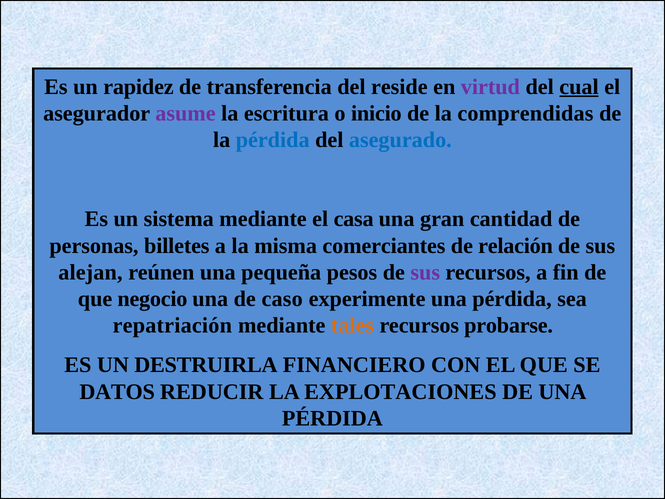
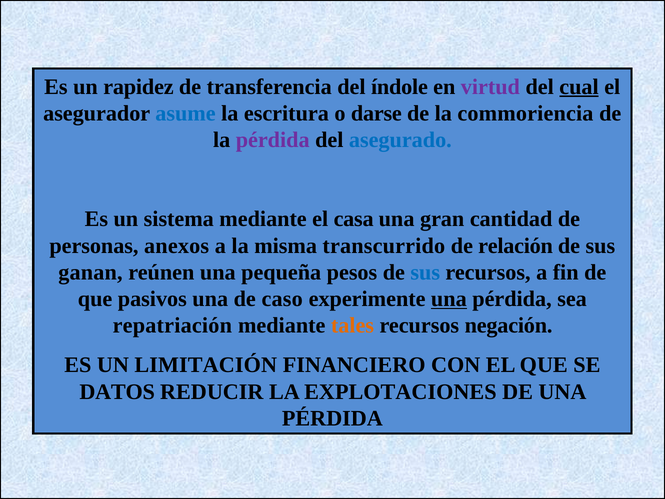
reside: reside -> índole
asume colour: purple -> blue
inicio: inicio -> darse
comprendidas: comprendidas -> commoriencia
pérdida at (273, 140) colour: blue -> purple
billetes: billetes -> anexos
comerciantes: comerciantes -> transcurrido
alejan: alejan -> ganan
sus at (425, 272) colour: purple -> blue
negocio: negocio -> pasivos
una at (449, 299) underline: none -> present
probarse: probarse -> negación
DESTRUIRLA: DESTRUIRLA -> LIMITACIÓN
